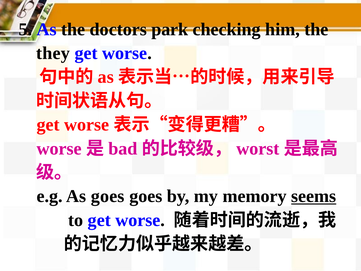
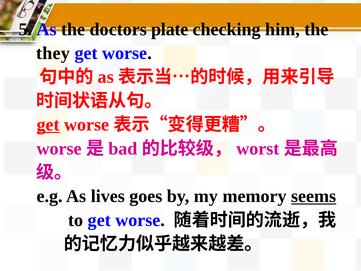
park: park -> plate
get at (48, 125) underline: none -> present
As goes: goes -> lives
